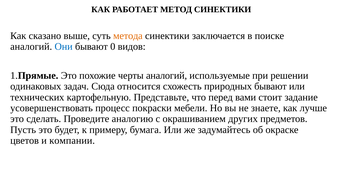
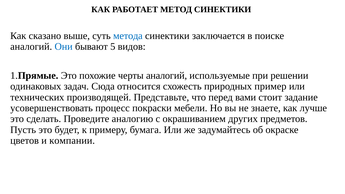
метода colour: orange -> blue
0: 0 -> 5
природных бывают: бывают -> пример
картофельную: картофельную -> производящей
